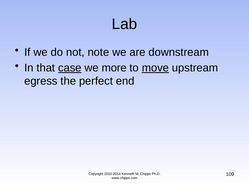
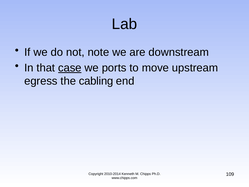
more: more -> ports
move underline: present -> none
perfect: perfect -> cabling
